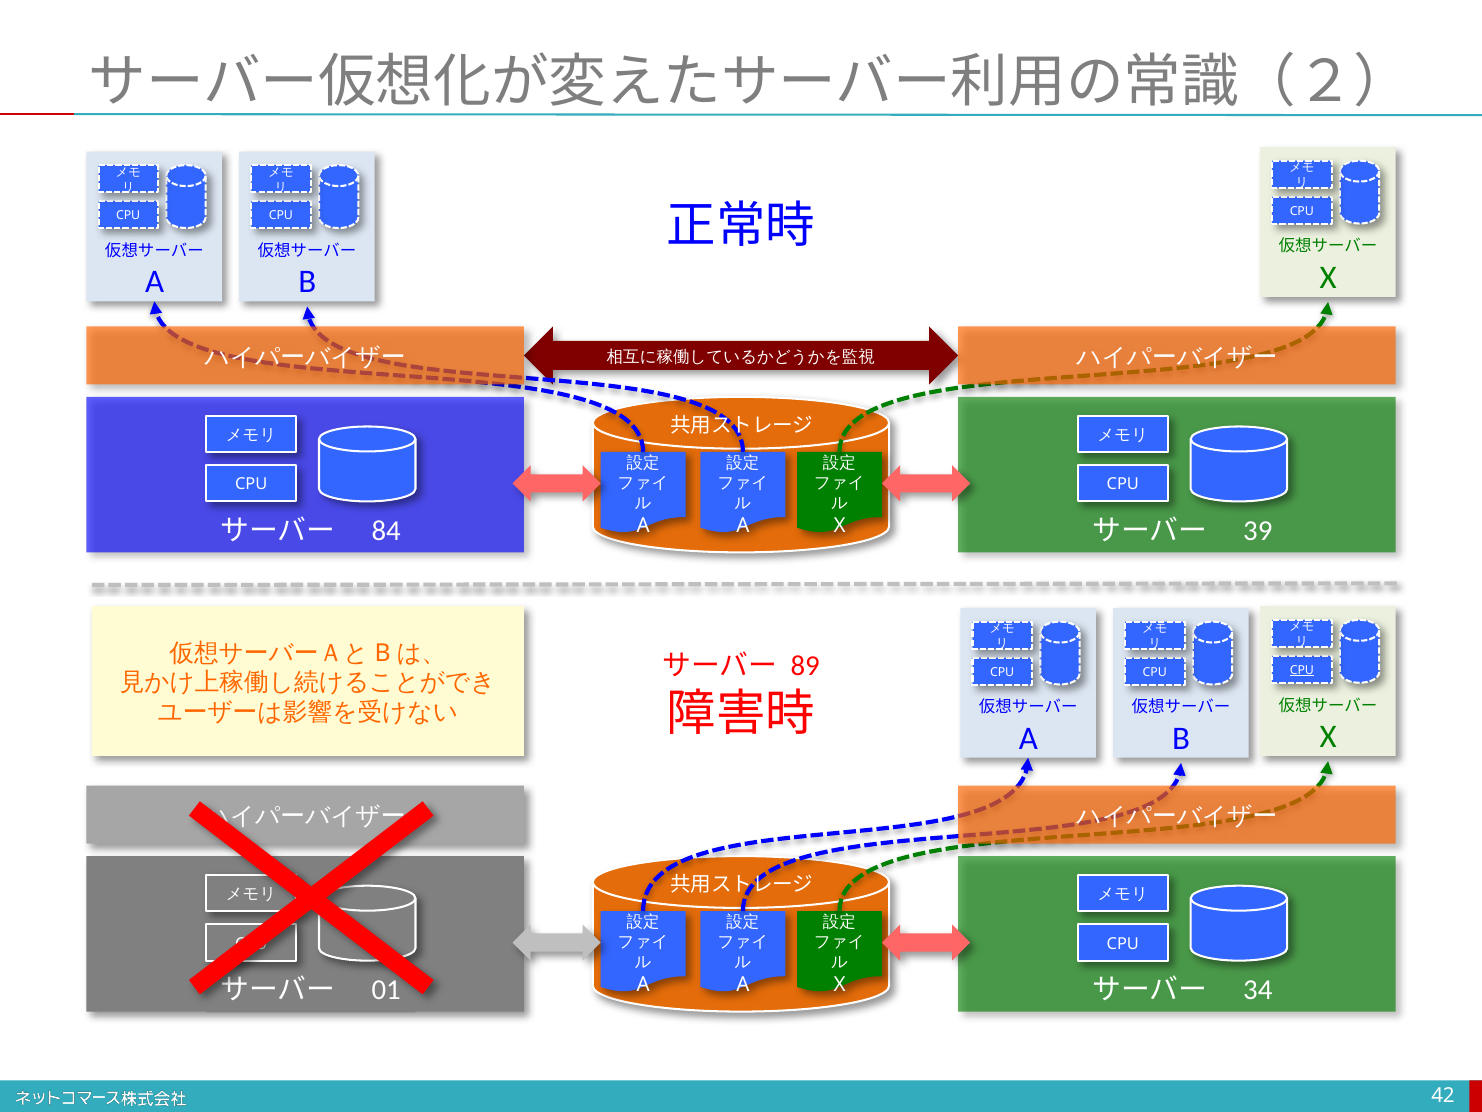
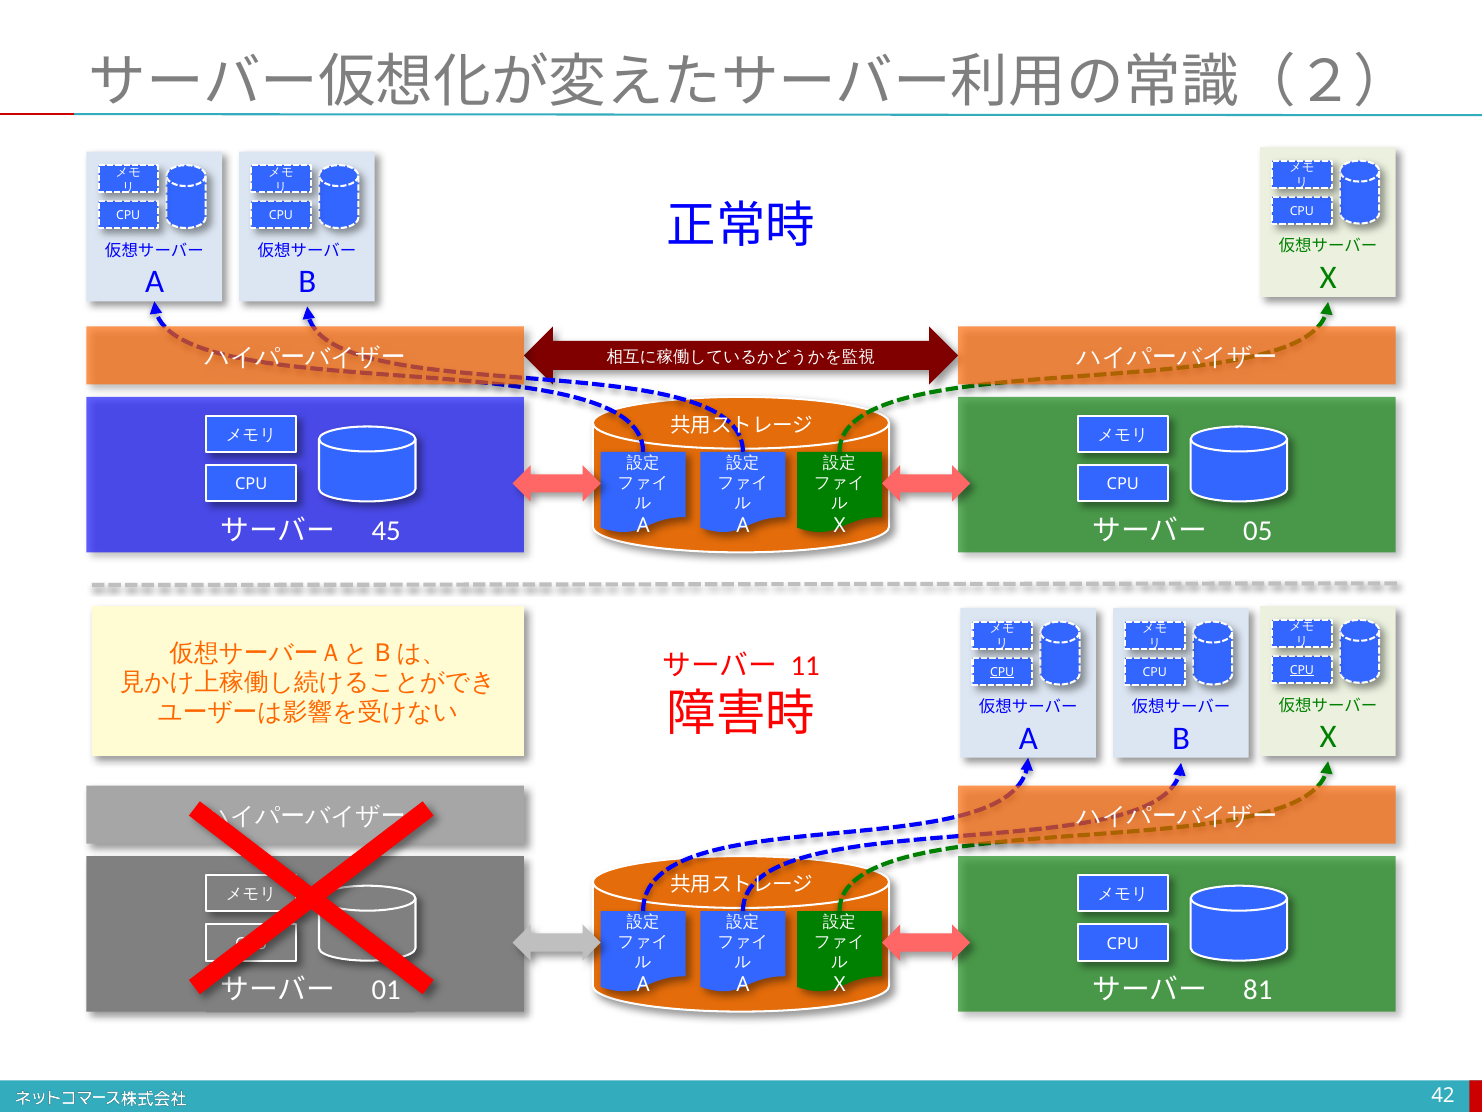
84: 84 -> 45
39: 39 -> 05
89: 89 -> 11
CPU at (1002, 672) underline: none -> present
34: 34 -> 81
